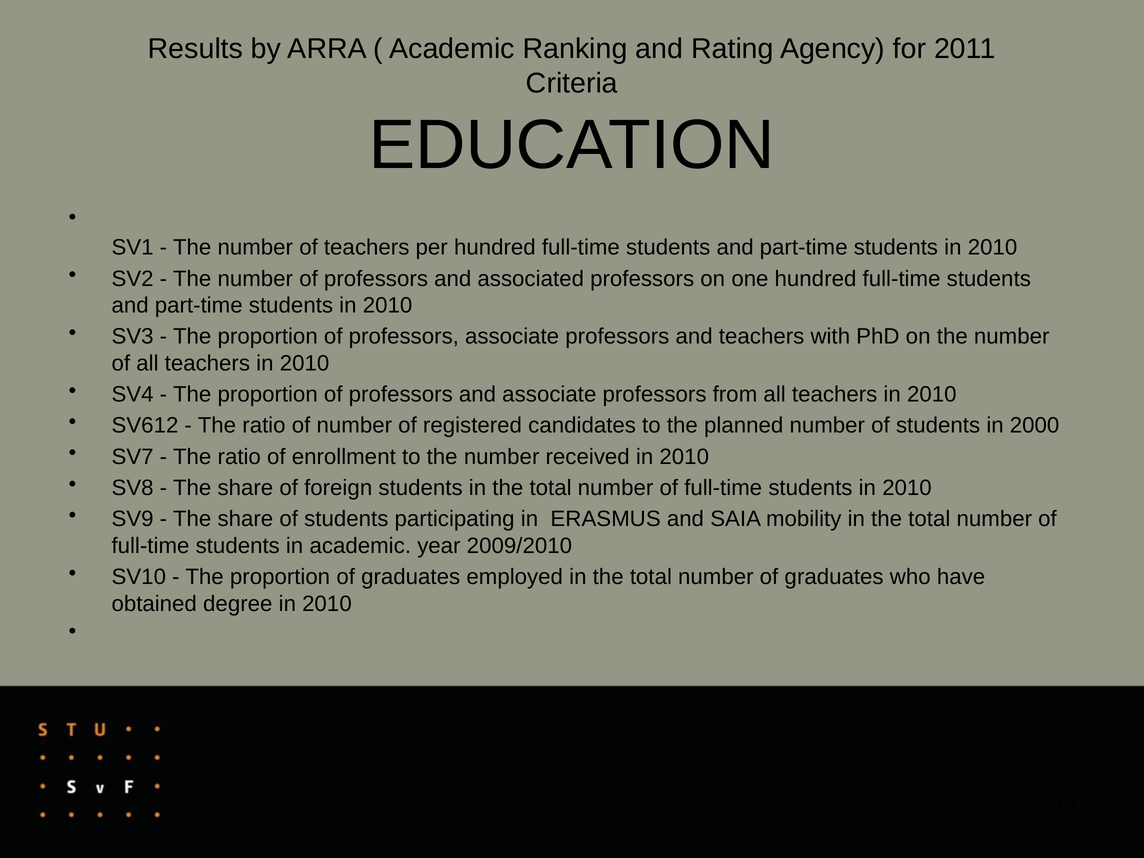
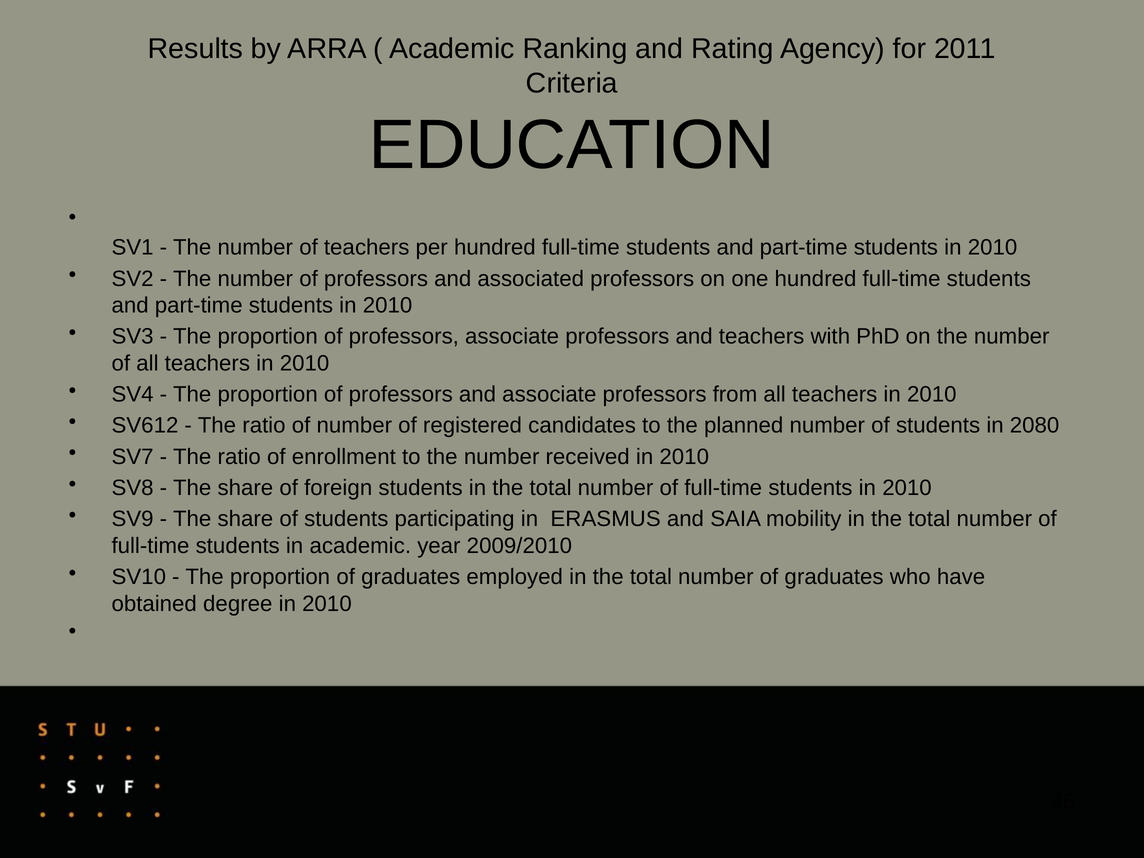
2000: 2000 -> 2080
